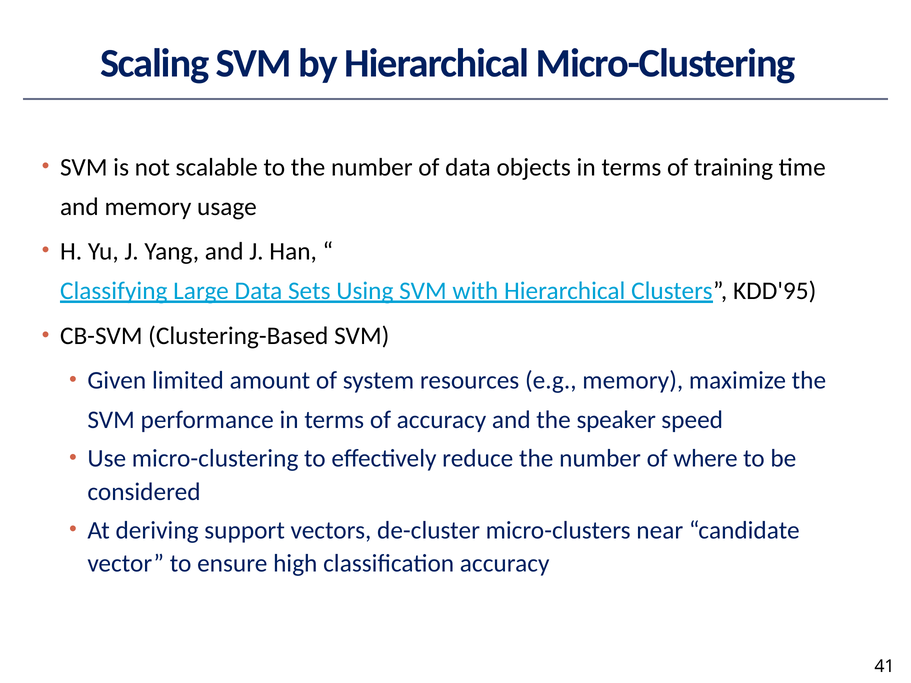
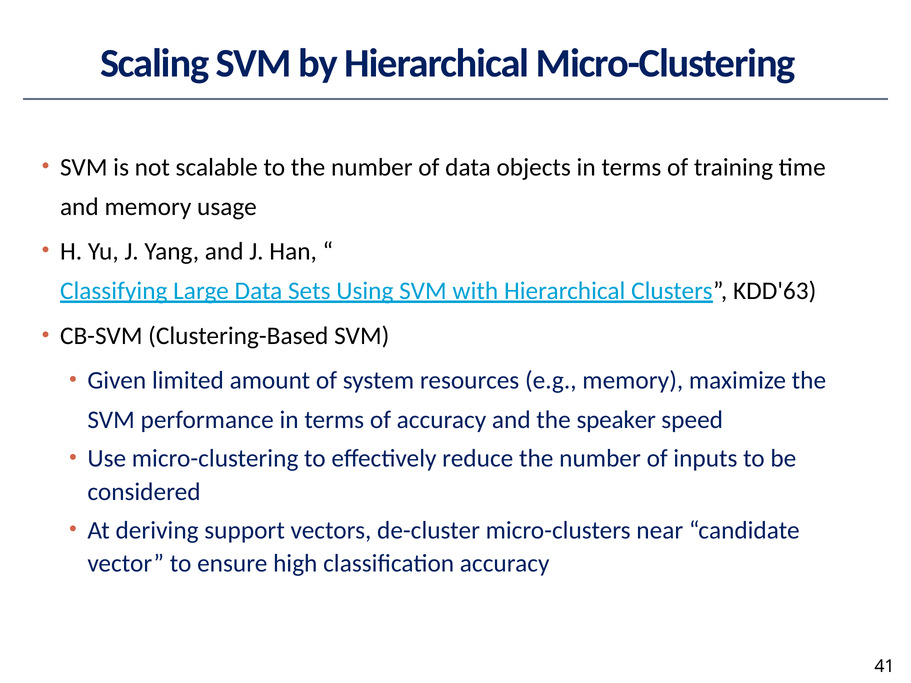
KDD'95: KDD'95 -> KDD'63
where: where -> inputs
